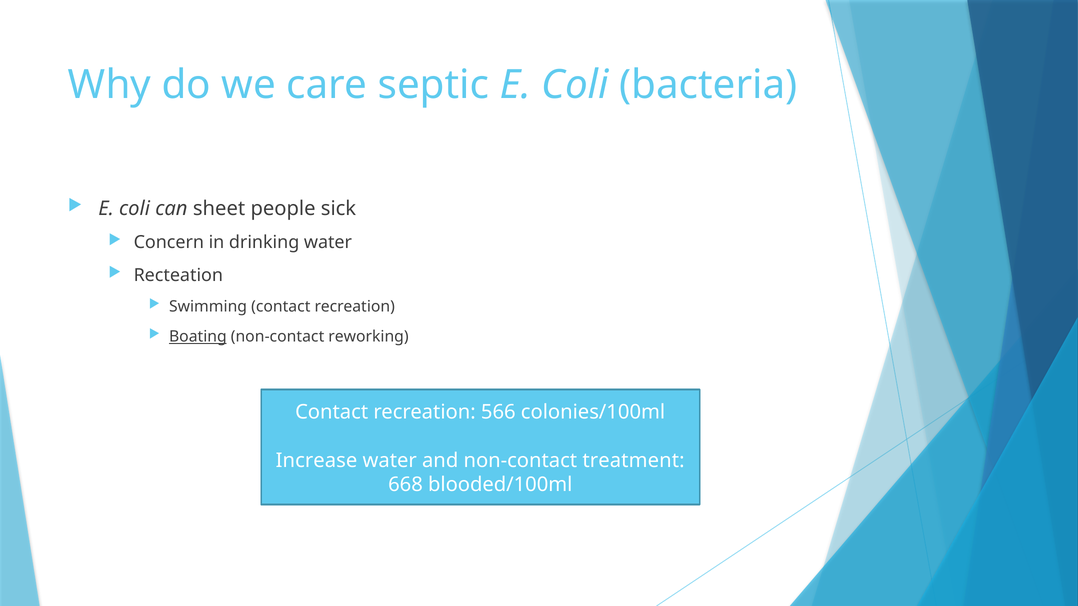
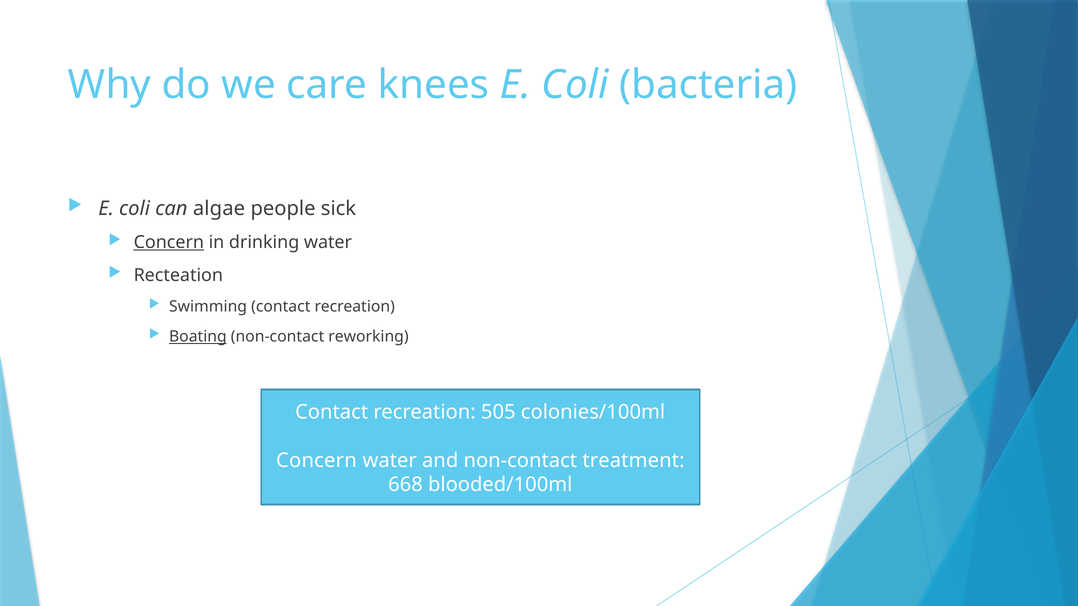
septic: septic -> knees
sheet: sheet -> algae
Concern at (169, 243) underline: none -> present
566: 566 -> 505
Increase at (316, 461): Increase -> Concern
